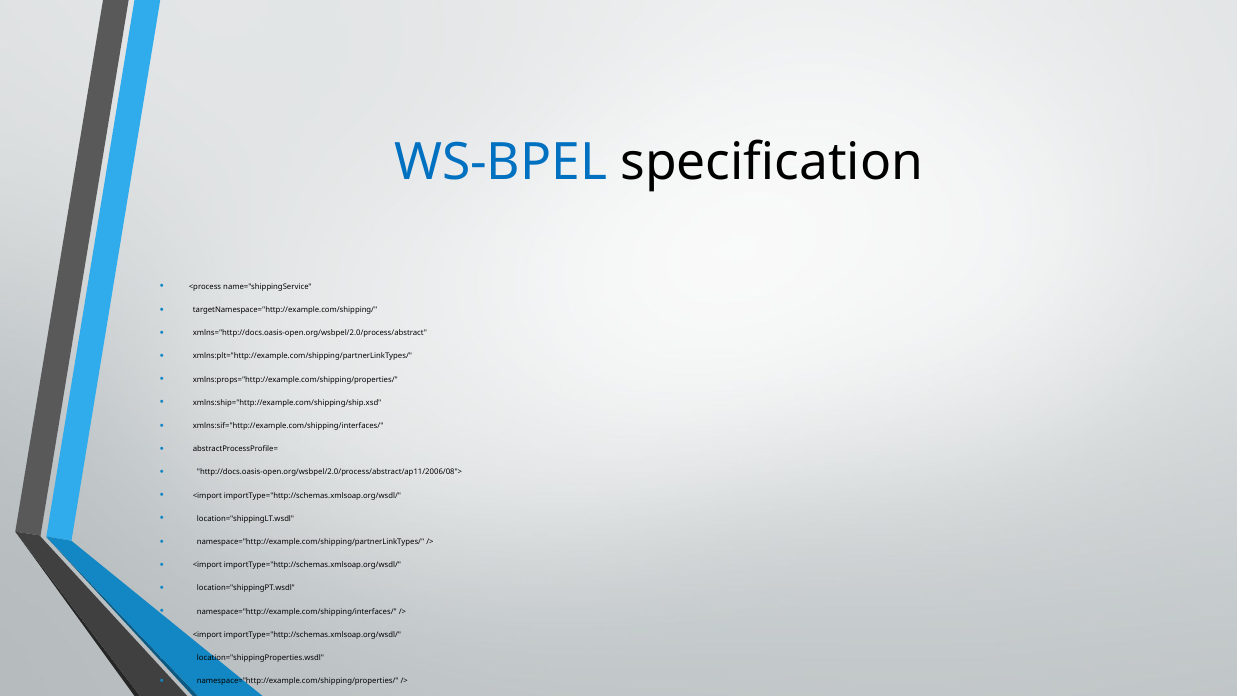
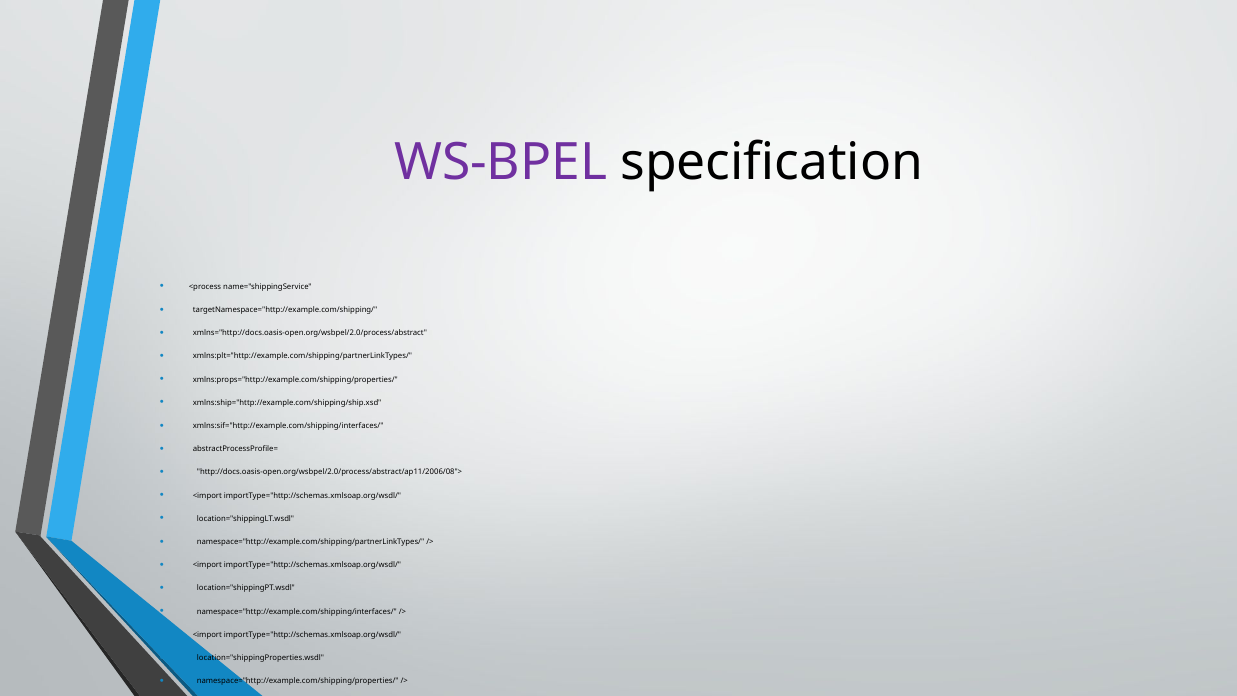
WS-BPEL colour: blue -> purple
